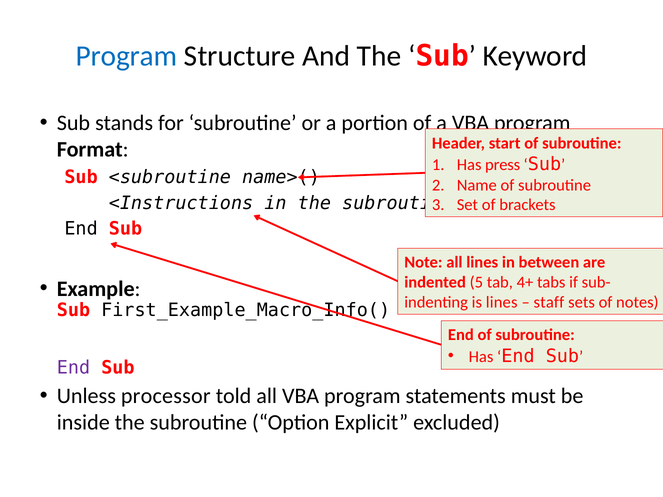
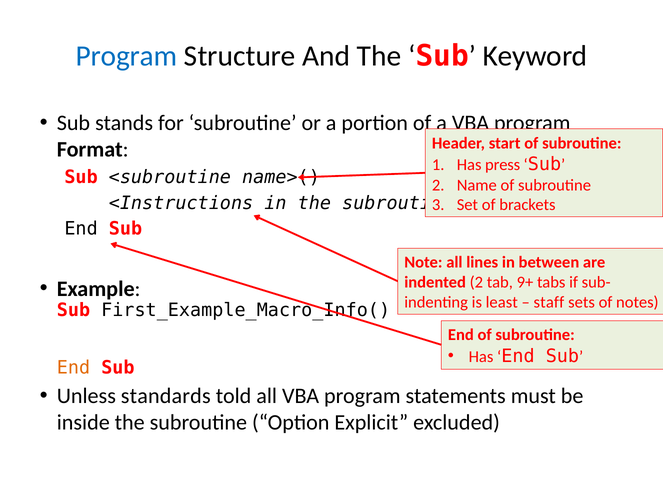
indented 5: 5 -> 2
4+: 4+ -> 9+
is lines: lines -> least
End at (73, 368) colour: purple -> orange
processor: processor -> standards
